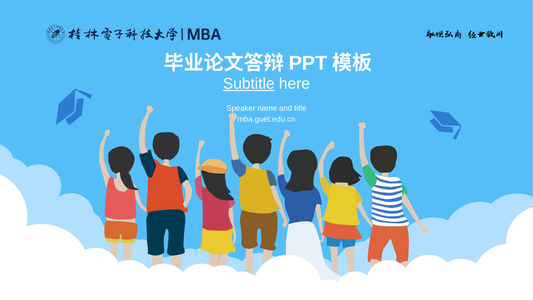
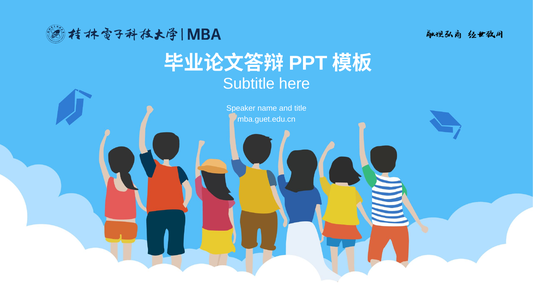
Subtitle underline: present -> none
